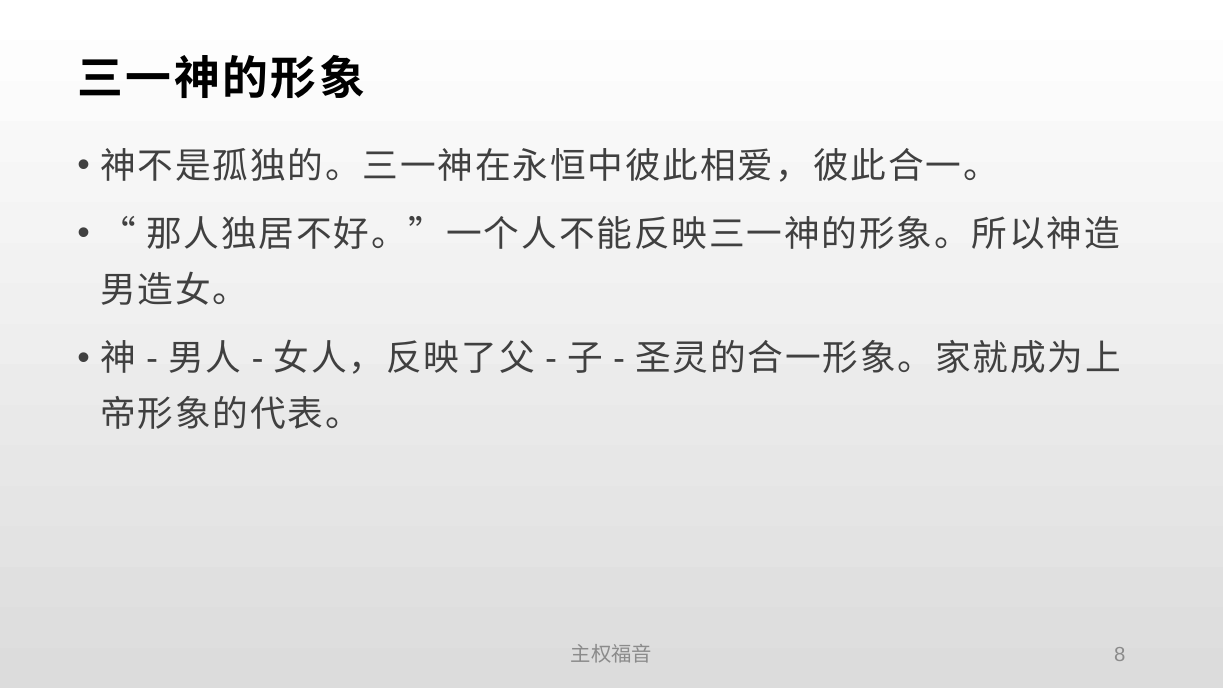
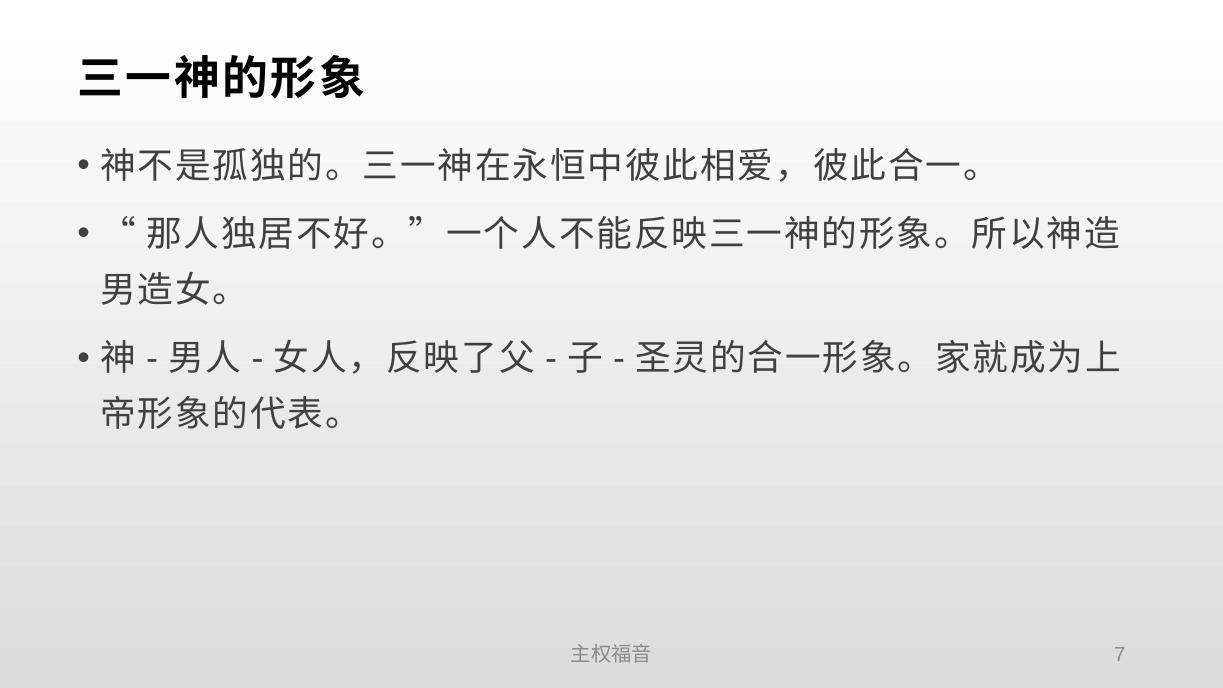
8: 8 -> 7
